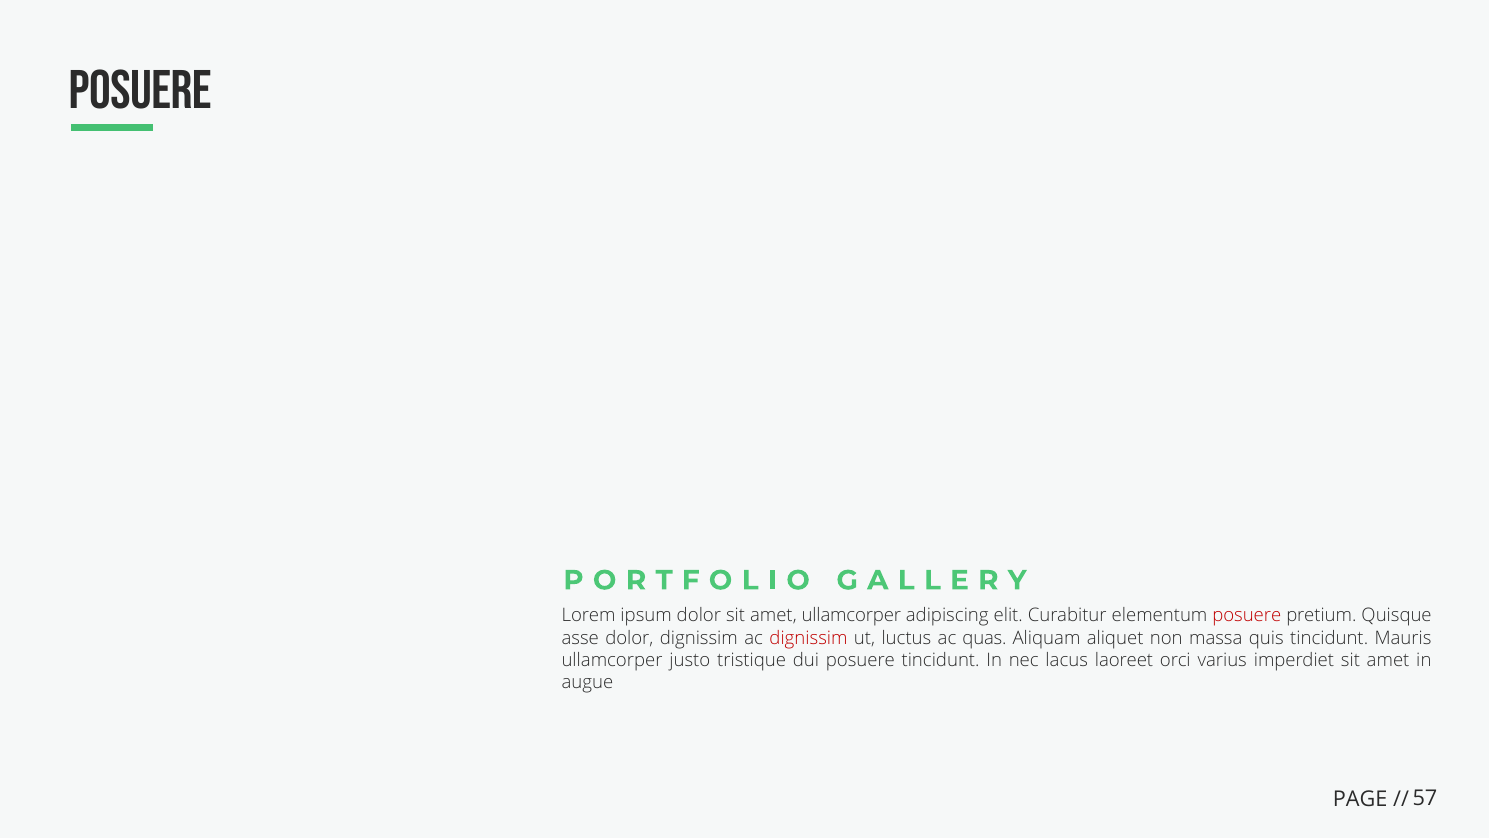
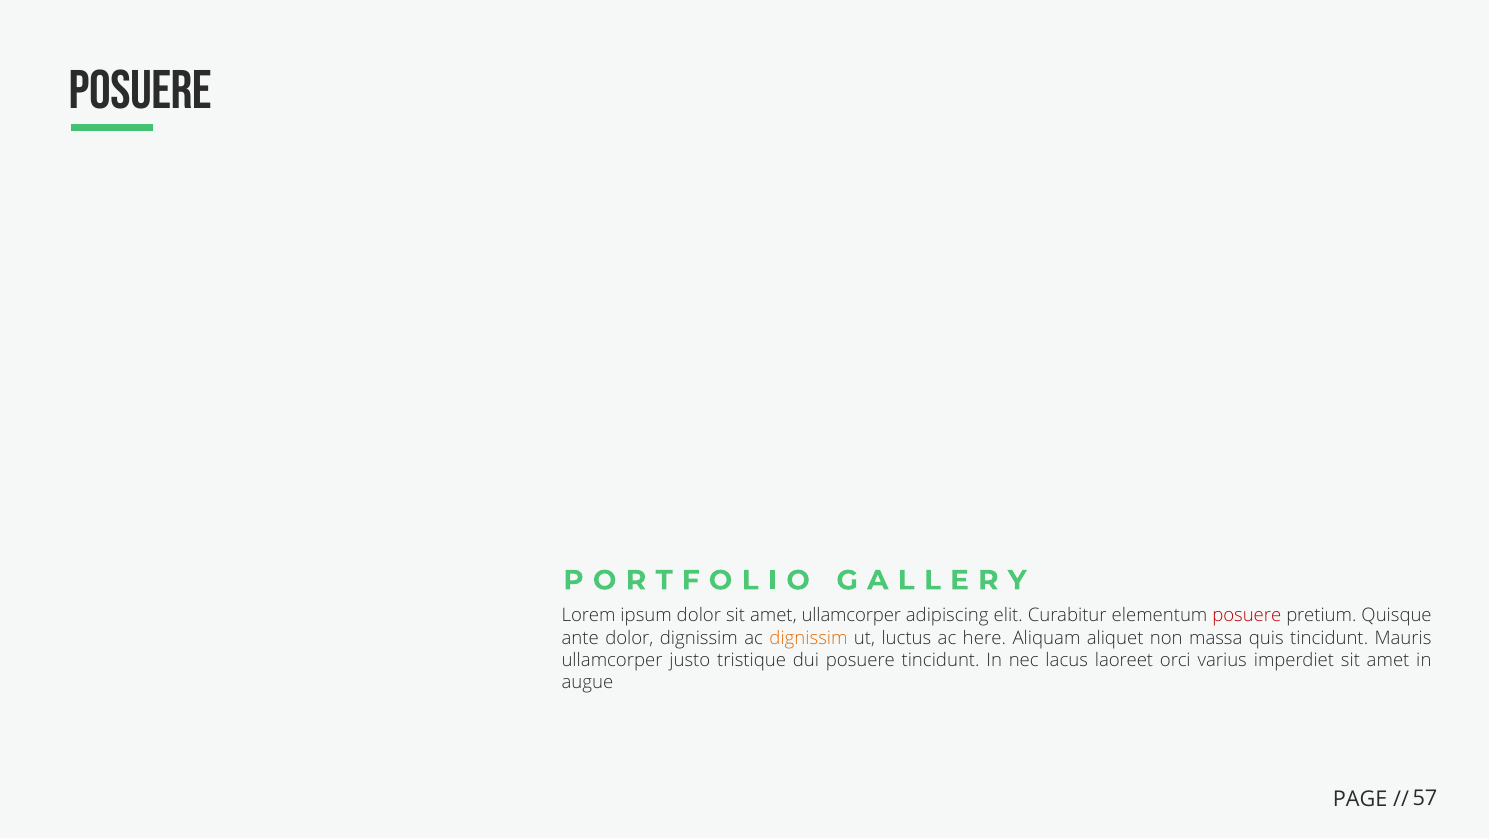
asse: asse -> ante
dignissim at (808, 638) colour: red -> orange
quas: quas -> here
